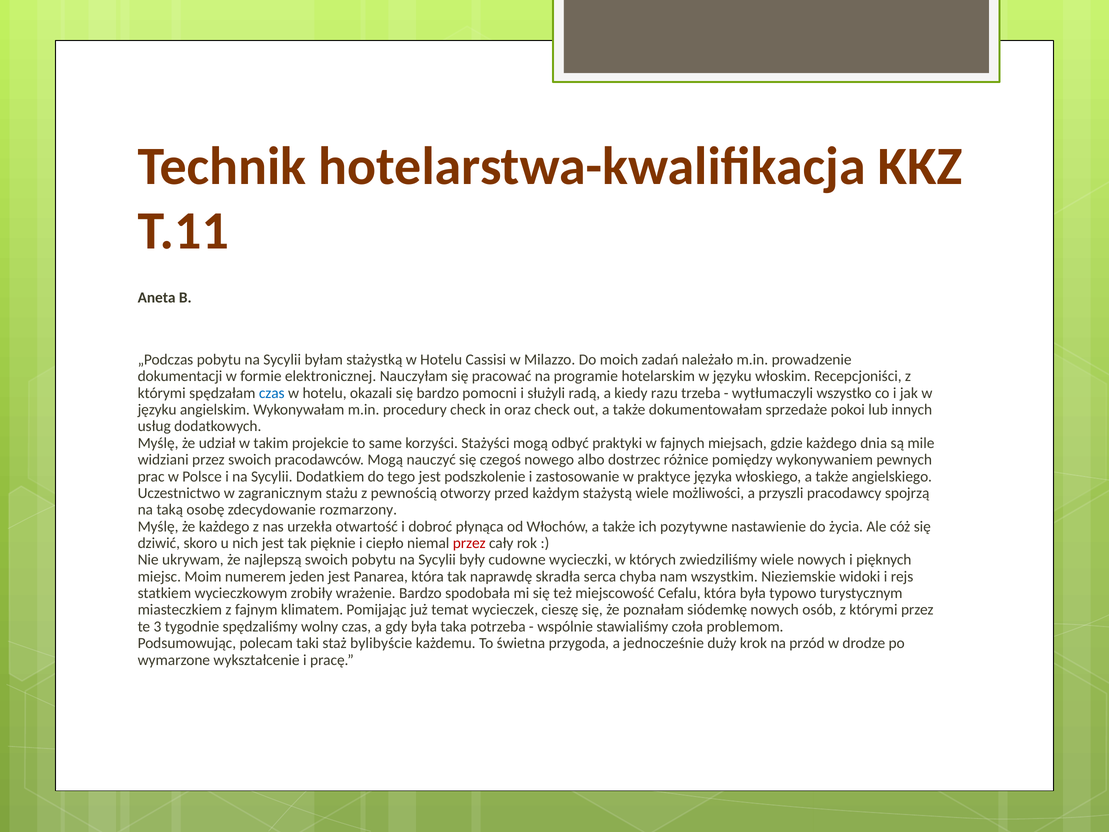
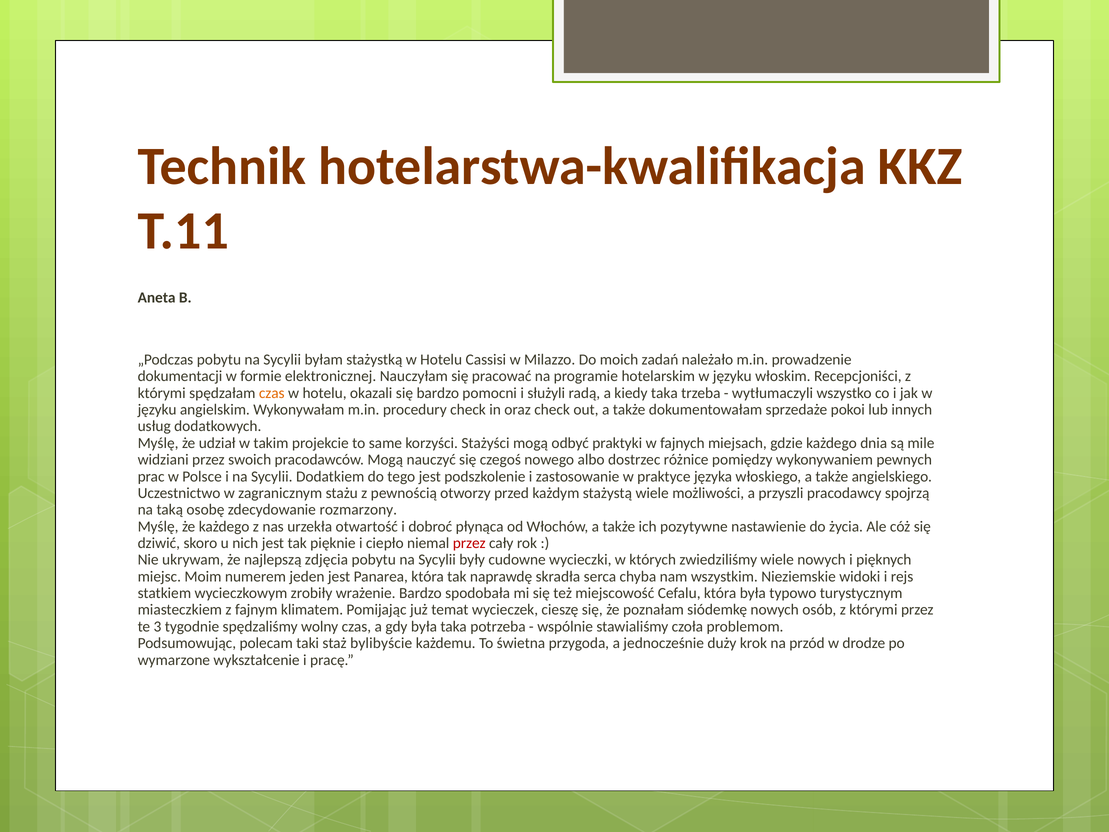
czas at (272, 393) colour: blue -> orange
kiedy razu: razu -> taka
najlepszą swoich: swoich -> zdjęcia
